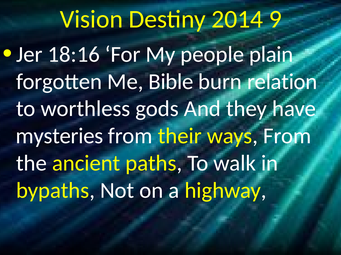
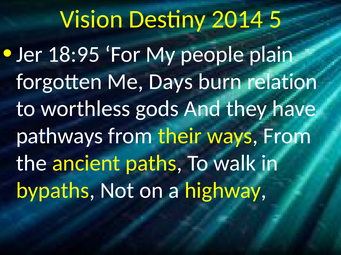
9: 9 -> 5
18:16: 18:16 -> 18:95
Bible: Bible -> Days
mysteries: mysteries -> pathways
